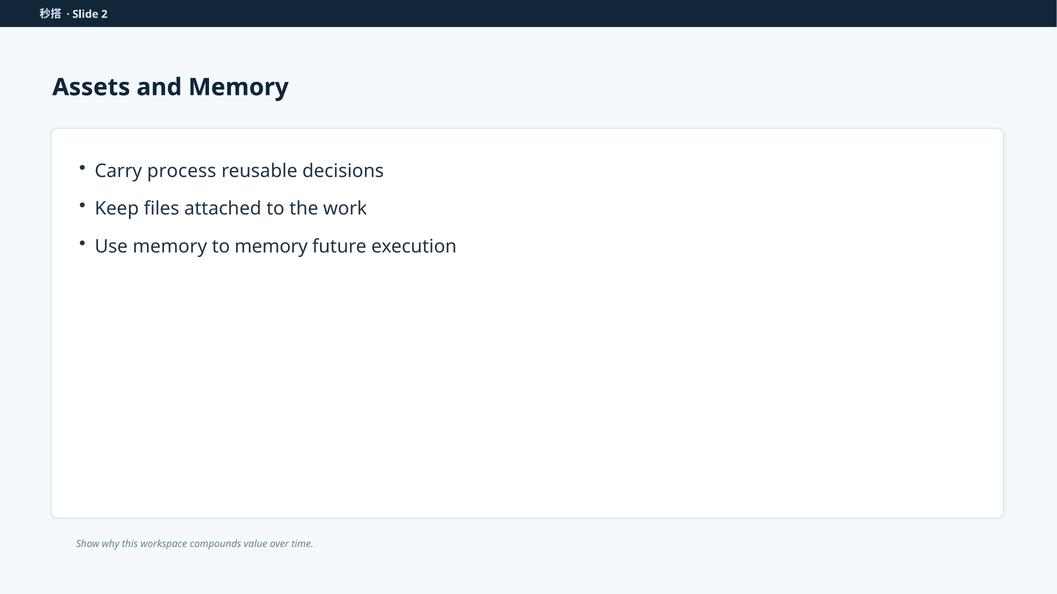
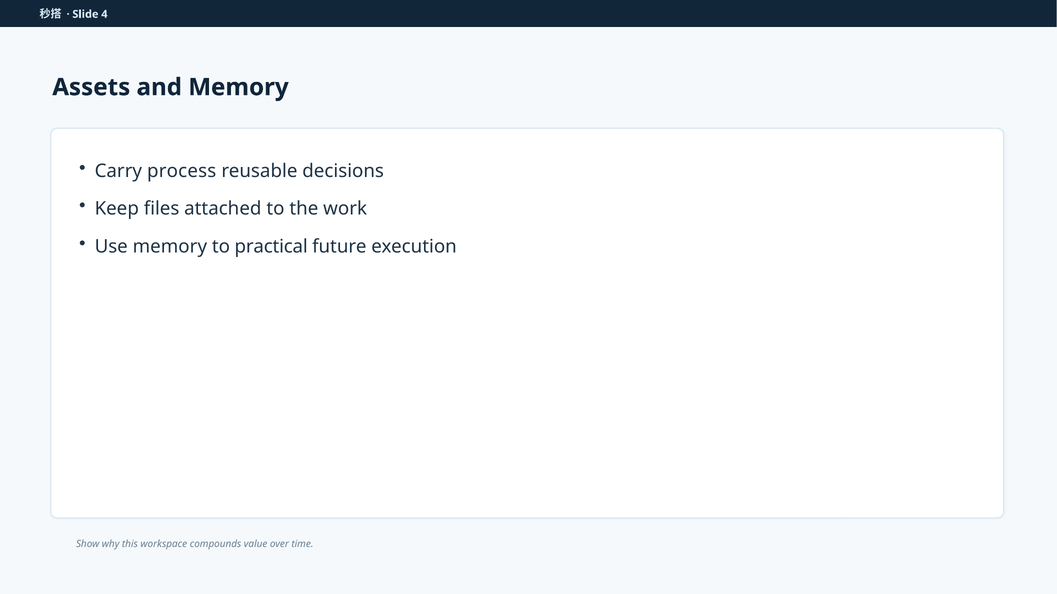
2: 2 -> 4
to memory: memory -> practical
